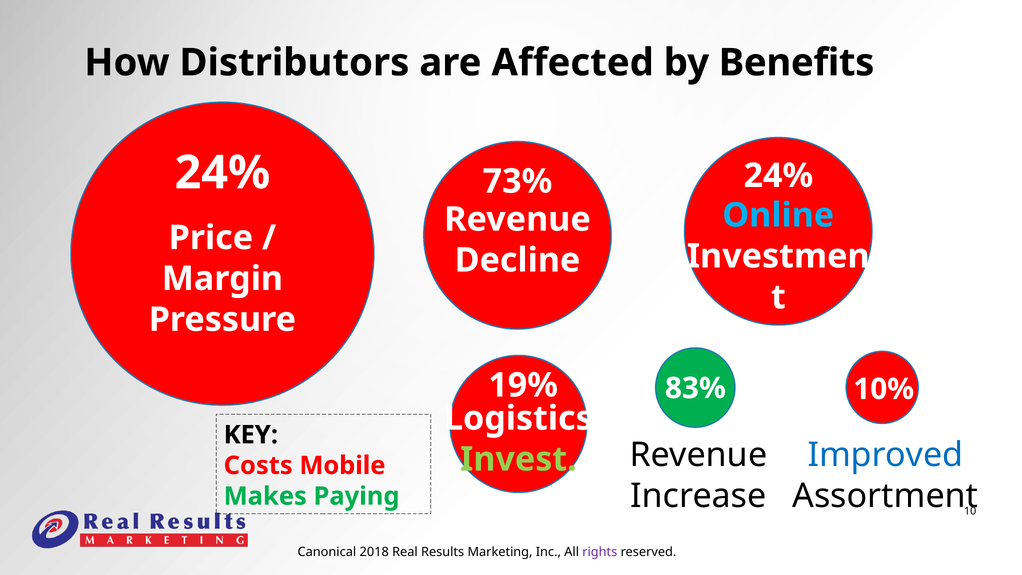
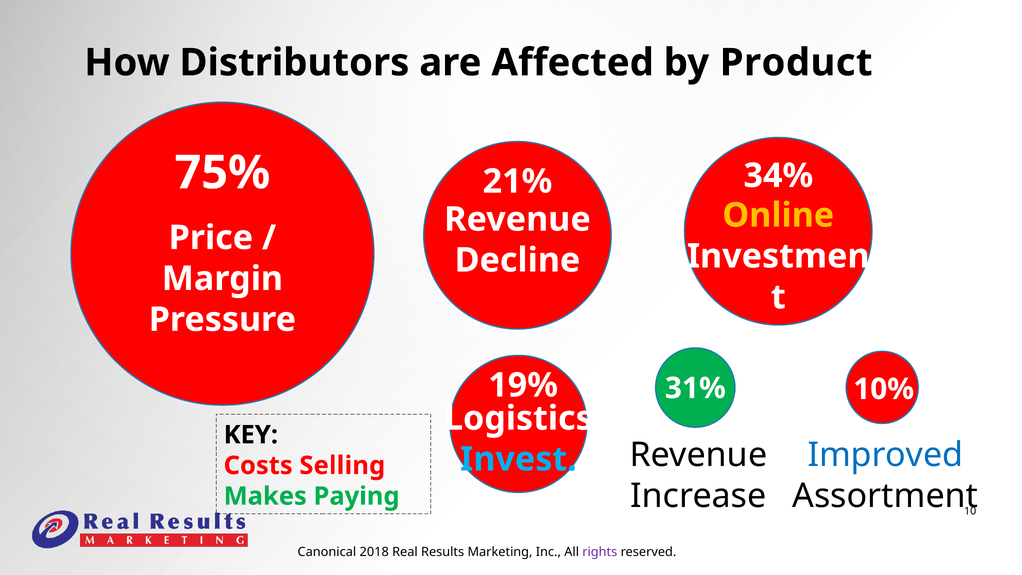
Benefits: Benefits -> Product
24% at (222, 173): 24% -> 75%
24% at (778, 176): 24% -> 34%
73%: 73% -> 21%
Online colour: light blue -> yellow
83%: 83% -> 31%
Invest colour: light green -> light blue
Mobile: Mobile -> Selling
